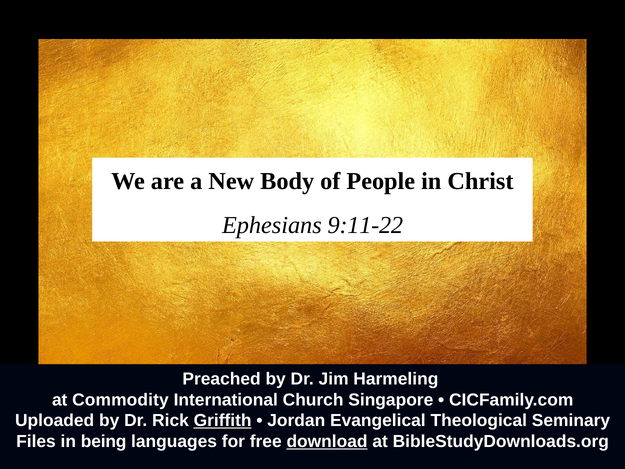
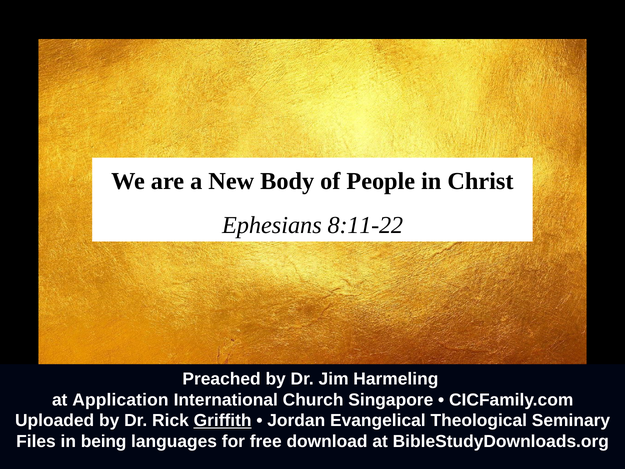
9:11-22: 9:11-22 -> 8:11-22
Commodity: Commodity -> Application
download underline: present -> none
